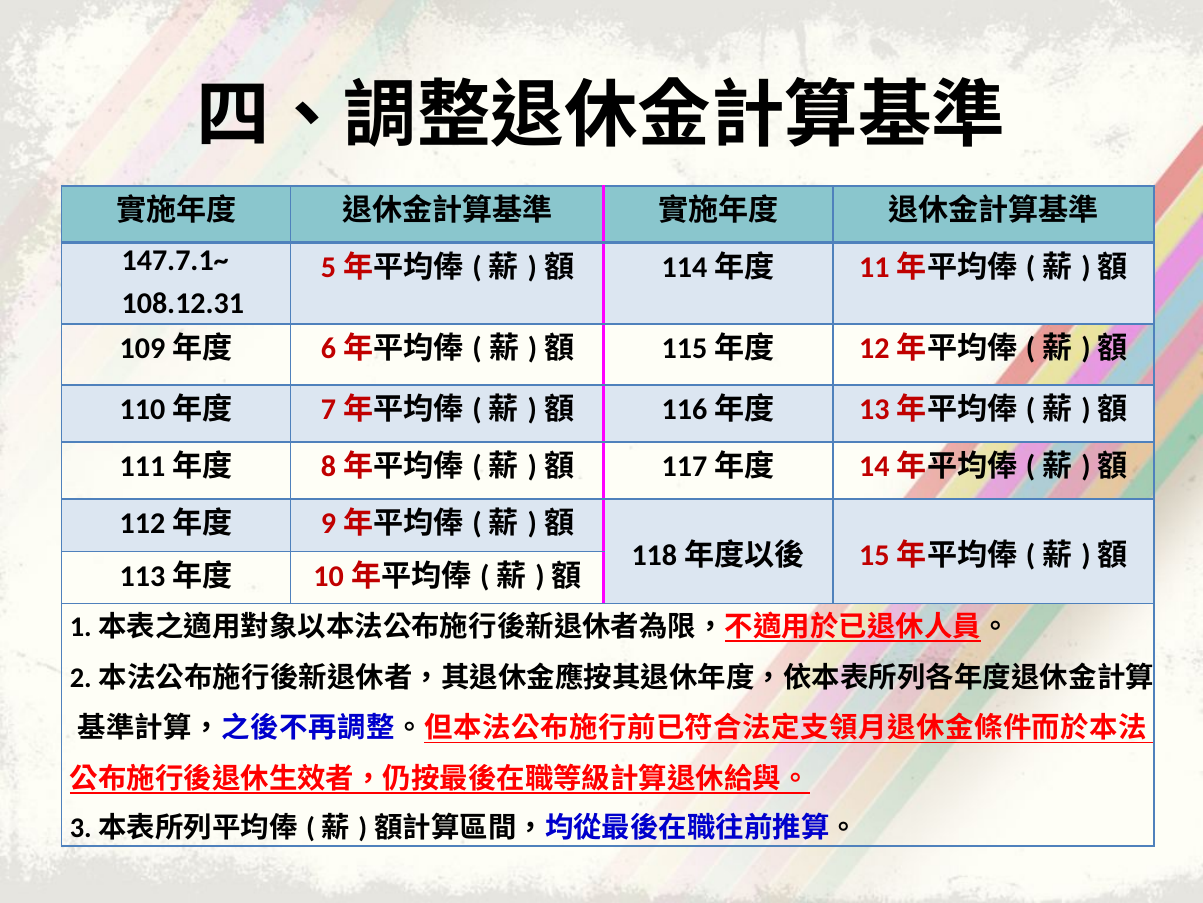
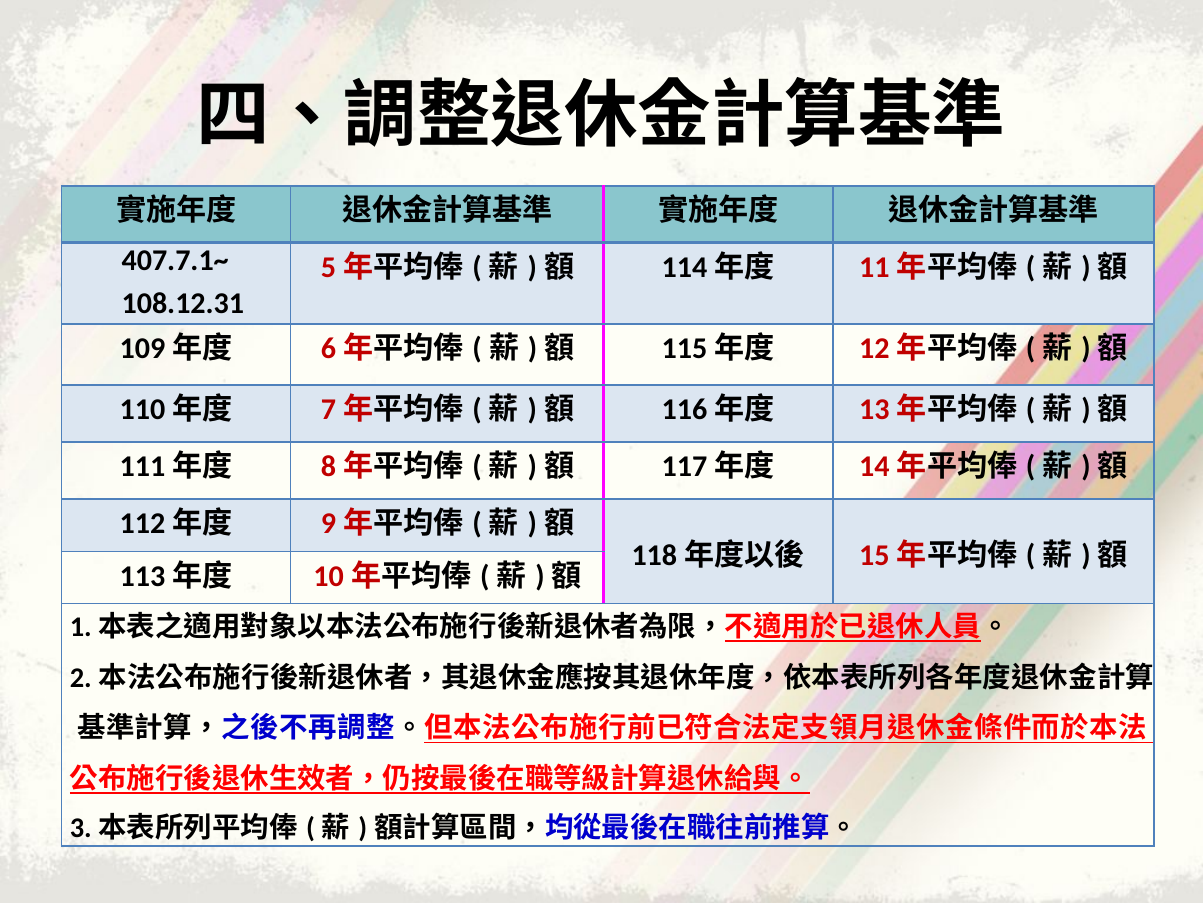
147.7.1~: 147.7.1~ -> 407.7.1~
